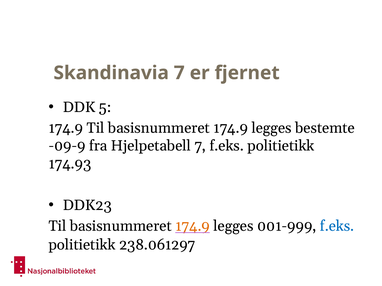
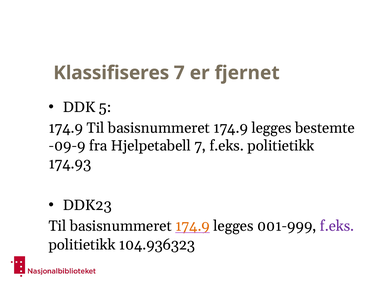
Skandinavia: Skandinavia -> Klassifiseres
f.eks at (337, 226) colour: blue -> purple
238.061297: 238.061297 -> 104.936323
